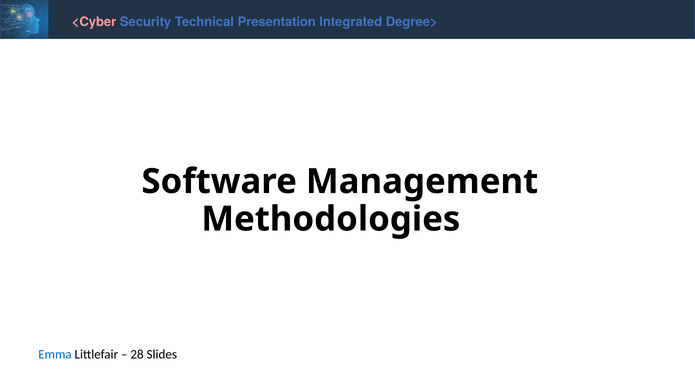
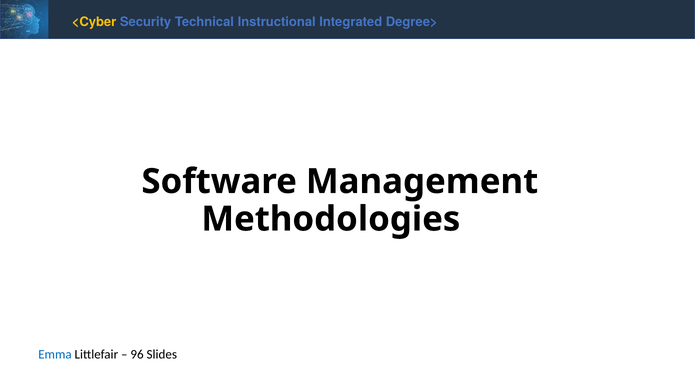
<Cyber colour: pink -> yellow
Presentation: Presentation -> Instructional
28: 28 -> 96
